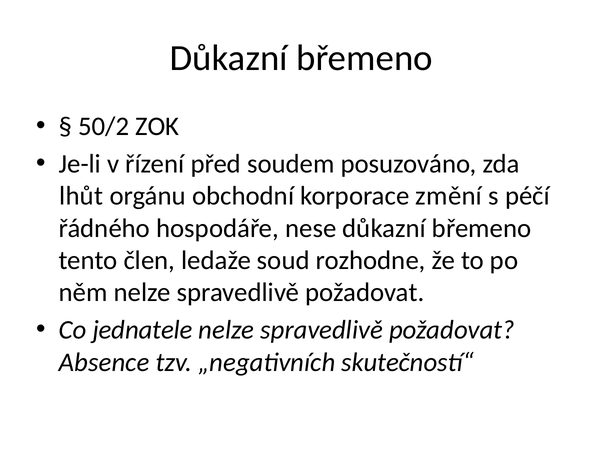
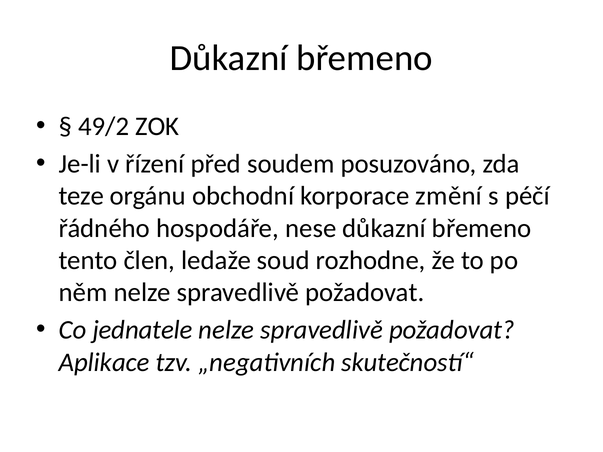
50/2: 50/2 -> 49/2
lhůt: lhůt -> teze
Absence: Absence -> Aplikace
